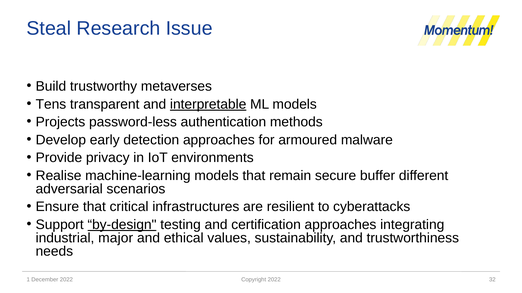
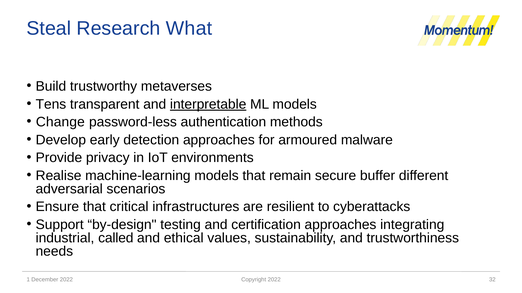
Issue: Issue -> What
Projects: Projects -> Change
by-design underline: present -> none
major: major -> called
